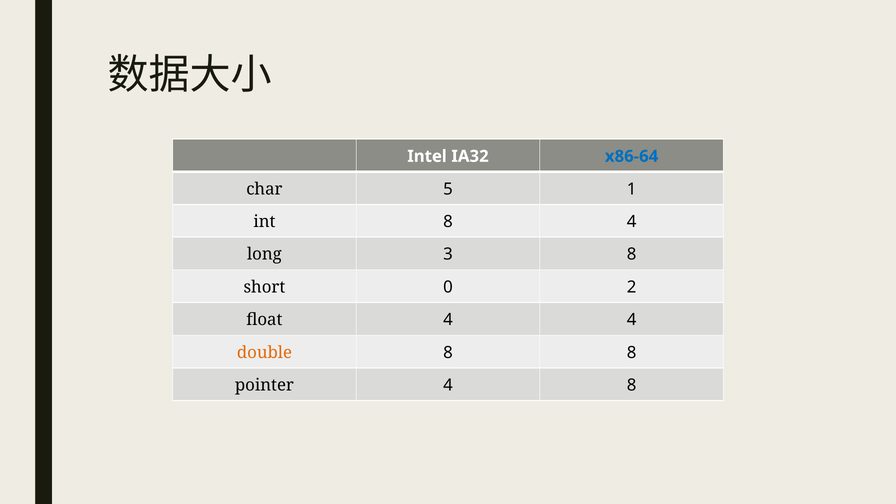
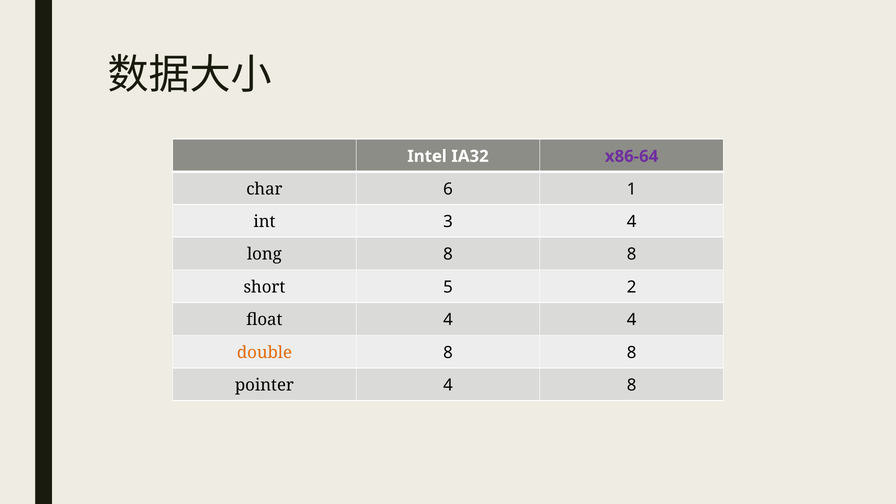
x86-64 colour: blue -> purple
5: 5 -> 6
int 8: 8 -> 3
long 3: 3 -> 8
0: 0 -> 5
